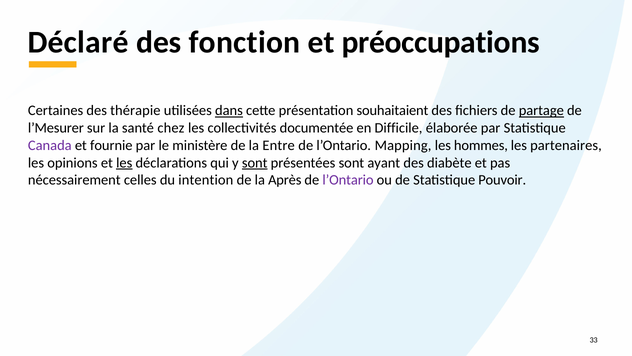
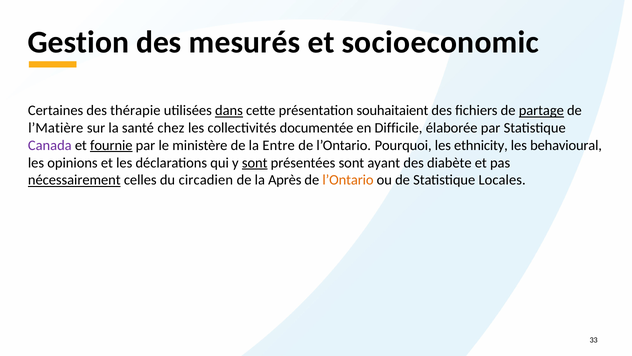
Déclaré: Déclaré -> Gestion
fonction: fonction -> mesurés
préoccupations: préoccupations -> socioeconomic
l’Mesurer: l’Mesurer -> l’Matière
fournie underline: none -> present
Mapping: Mapping -> Pourquoi
hommes: hommes -> ethnicity
partenaires: partenaires -> behavioural
les at (124, 163) underline: present -> none
nécessairement underline: none -> present
intention: intention -> circadien
l’Ontario at (348, 180) colour: purple -> orange
Pouvoir: Pouvoir -> Locales
